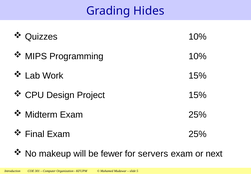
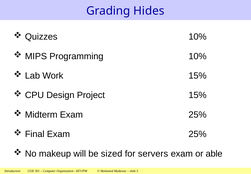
fewer: fewer -> sized
next: next -> able
